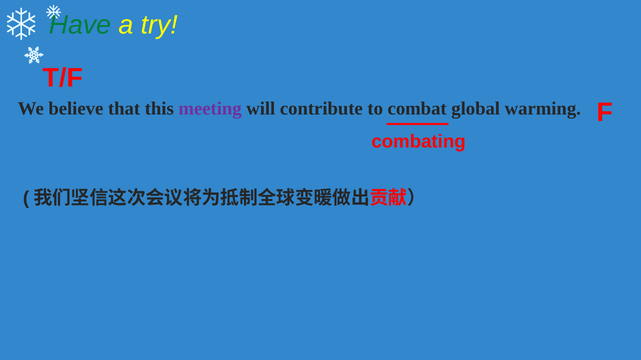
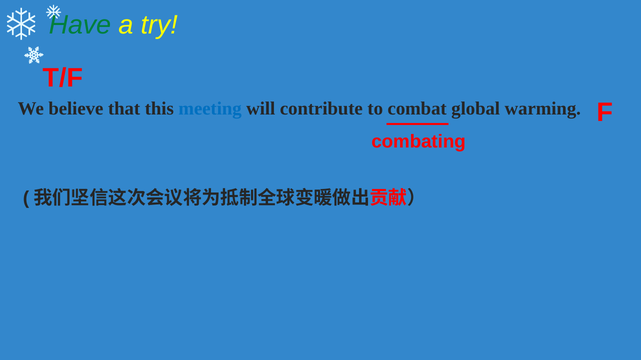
meeting colour: purple -> blue
